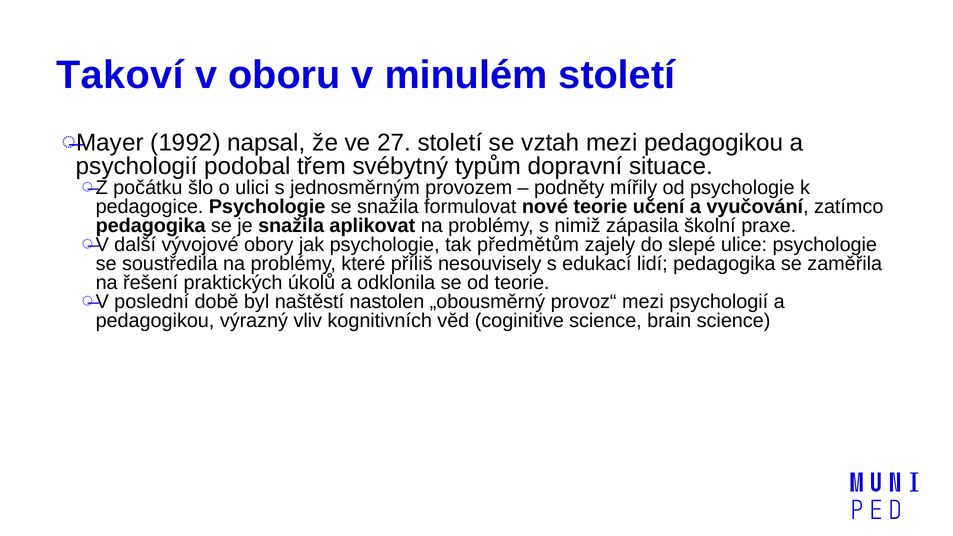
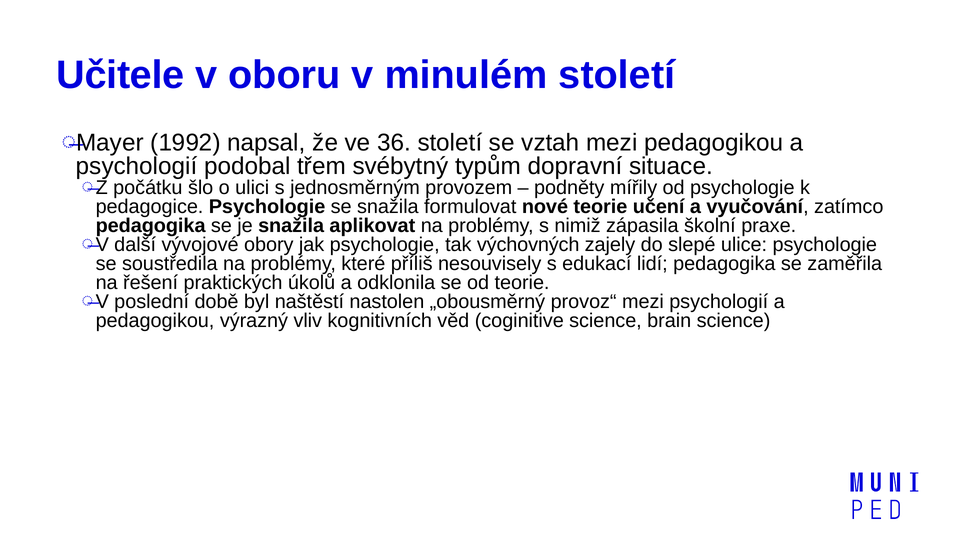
Takoví: Takoví -> Učitele
27: 27 -> 36
předmětům: předmětům -> výchovných
